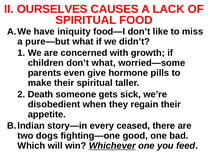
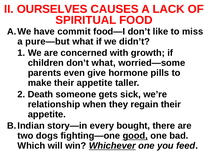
iniquity: iniquity -> commit
make their spiritual: spiritual -> appetite
disobedient: disobedient -> relationship
ceased: ceased -> bought
good underline: none -> present
